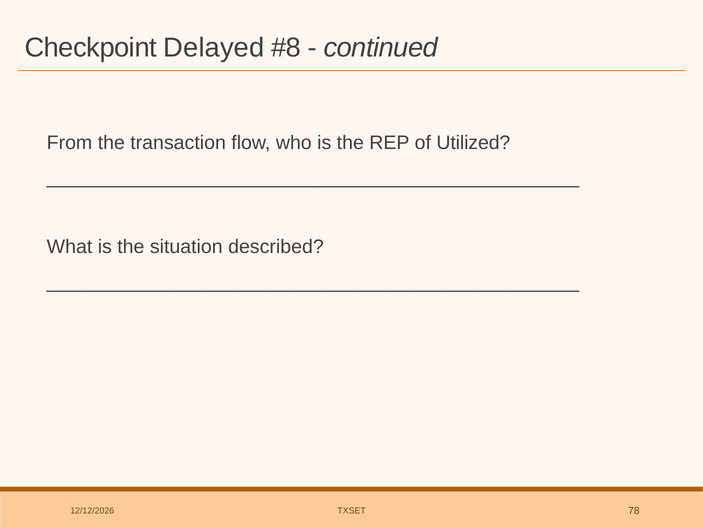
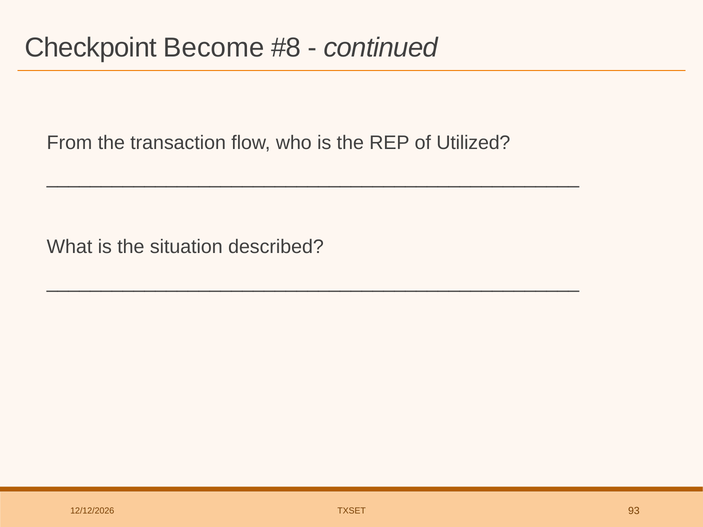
Delayed: Delayed -> Become
78: 78 -> 93
